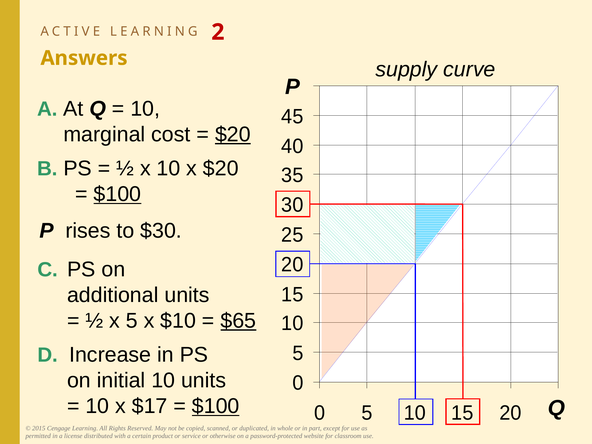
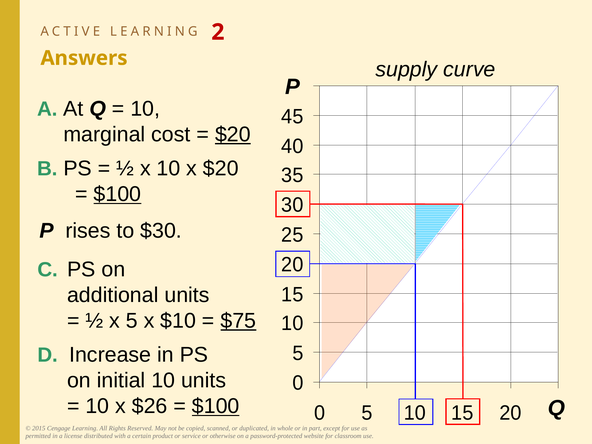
$65: $65 -> $75
$17: $17 -> $26
